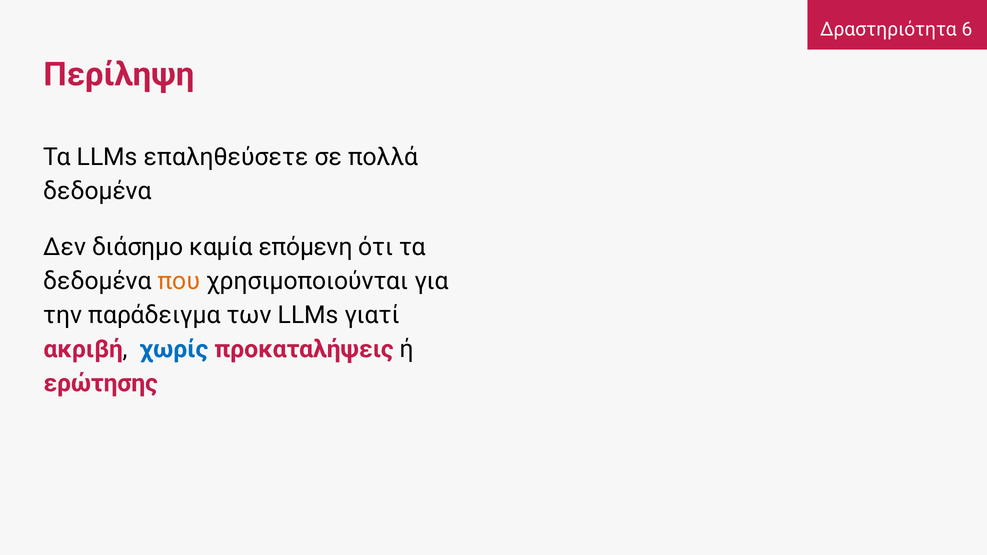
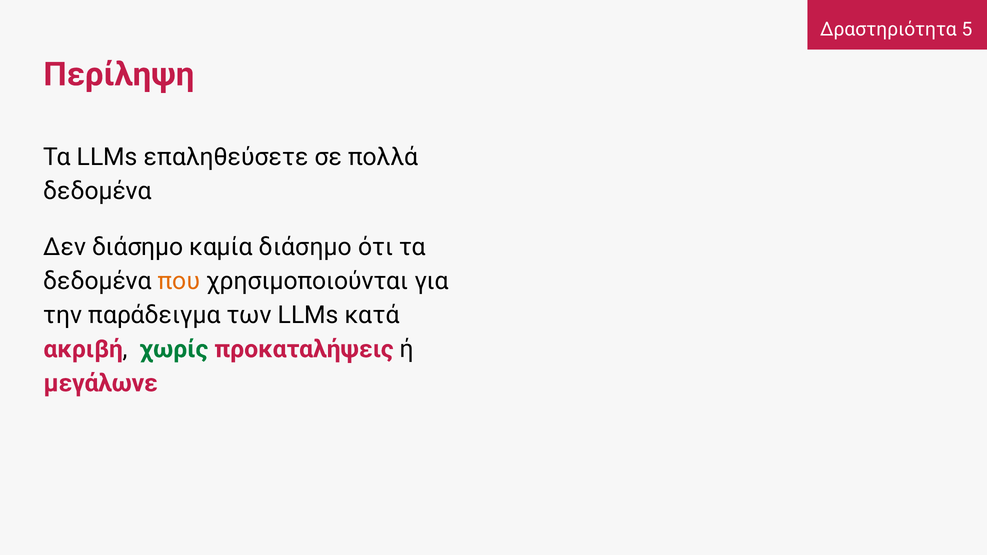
6: 6 -> 5
καμία επόμενη: επόμενη -> διάσημο
γιατί: γιατί -> κατά
χωρίς colour: blue -> green
ερώτησης: ερώτησης -> μεγάλωνε
